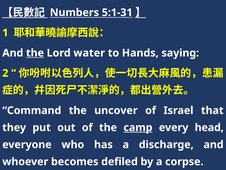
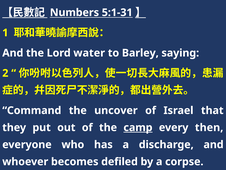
the at (35, 53) underline: present -> none
Hands: Hands -> Barley
head: head -> then
